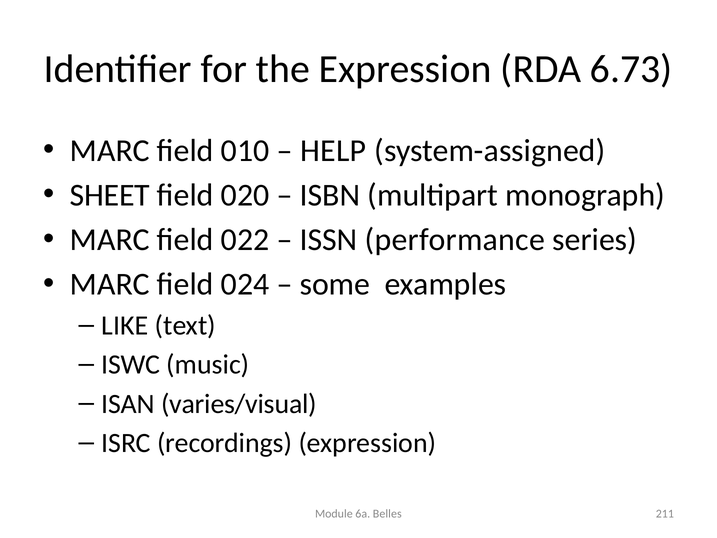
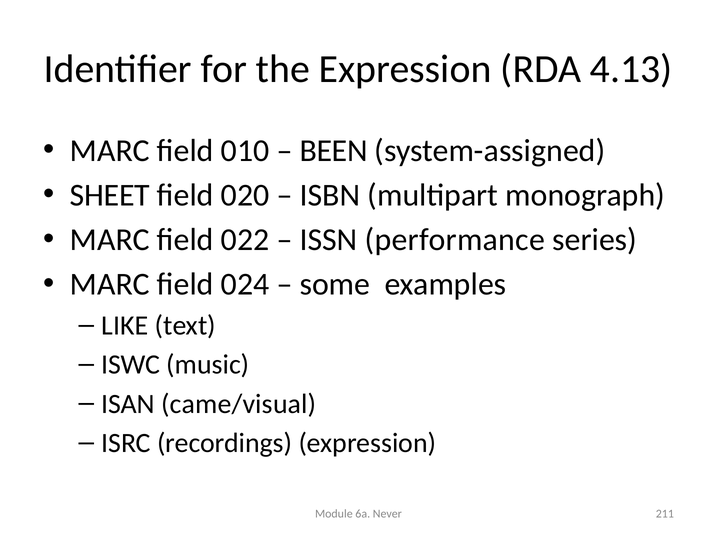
6.73: 6.73 -> 4.13
HELP: HELP -> BEEN
varies/visual: varies/visual -> came/visual
Belles: Belles -> Never
